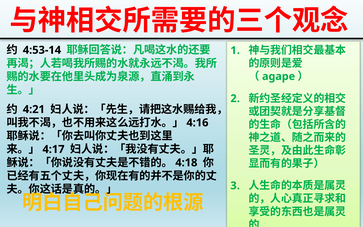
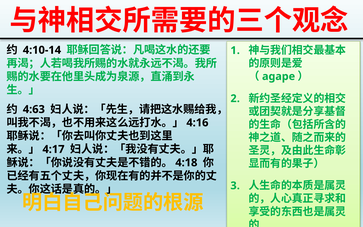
4:53-14: 4:53-14 -> 4:10-14
4:21: 4:21 -> 4:63
